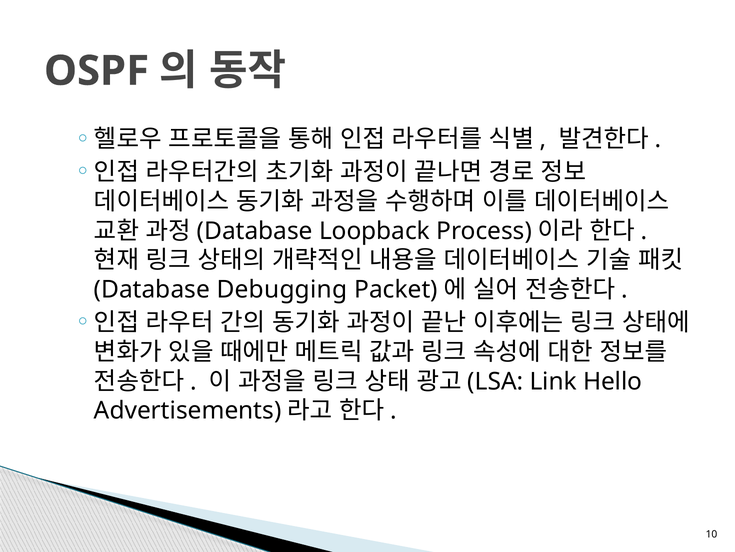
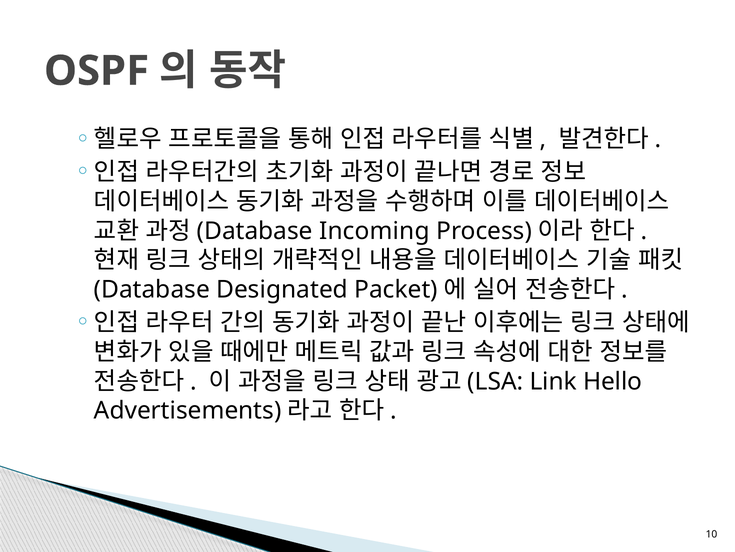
Loopback: Loopback -> Incoming
Debugging: Debugging -> Designated
